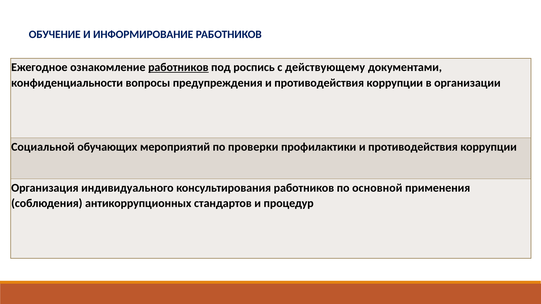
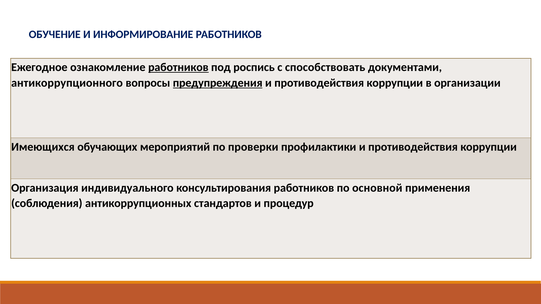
действующему: действующему -> способствовать
конфиденциальности: конфиденциальности -> антикоррупционного
предупреждения underline: none -> present
Социальной: Социальной -> Имеющихся
